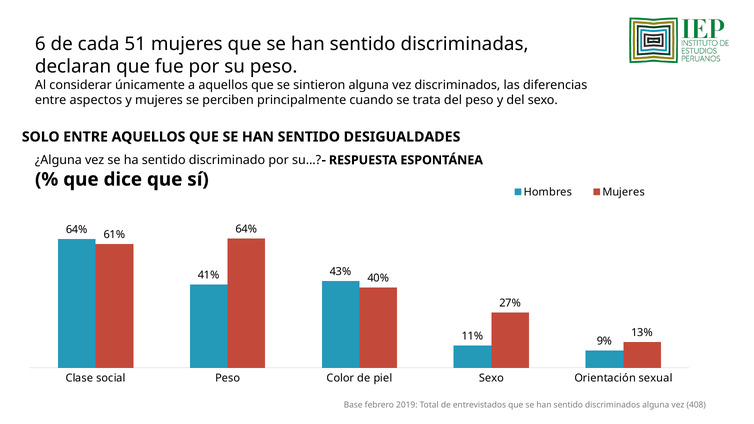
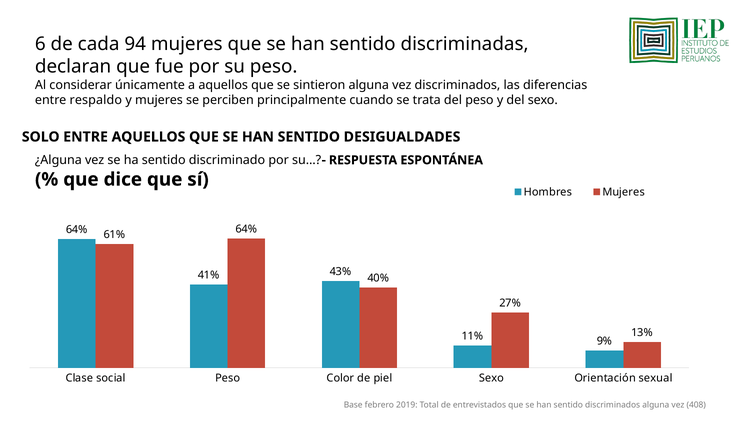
51: 51 -> 94
aspectos: aspectos -> respaldo
